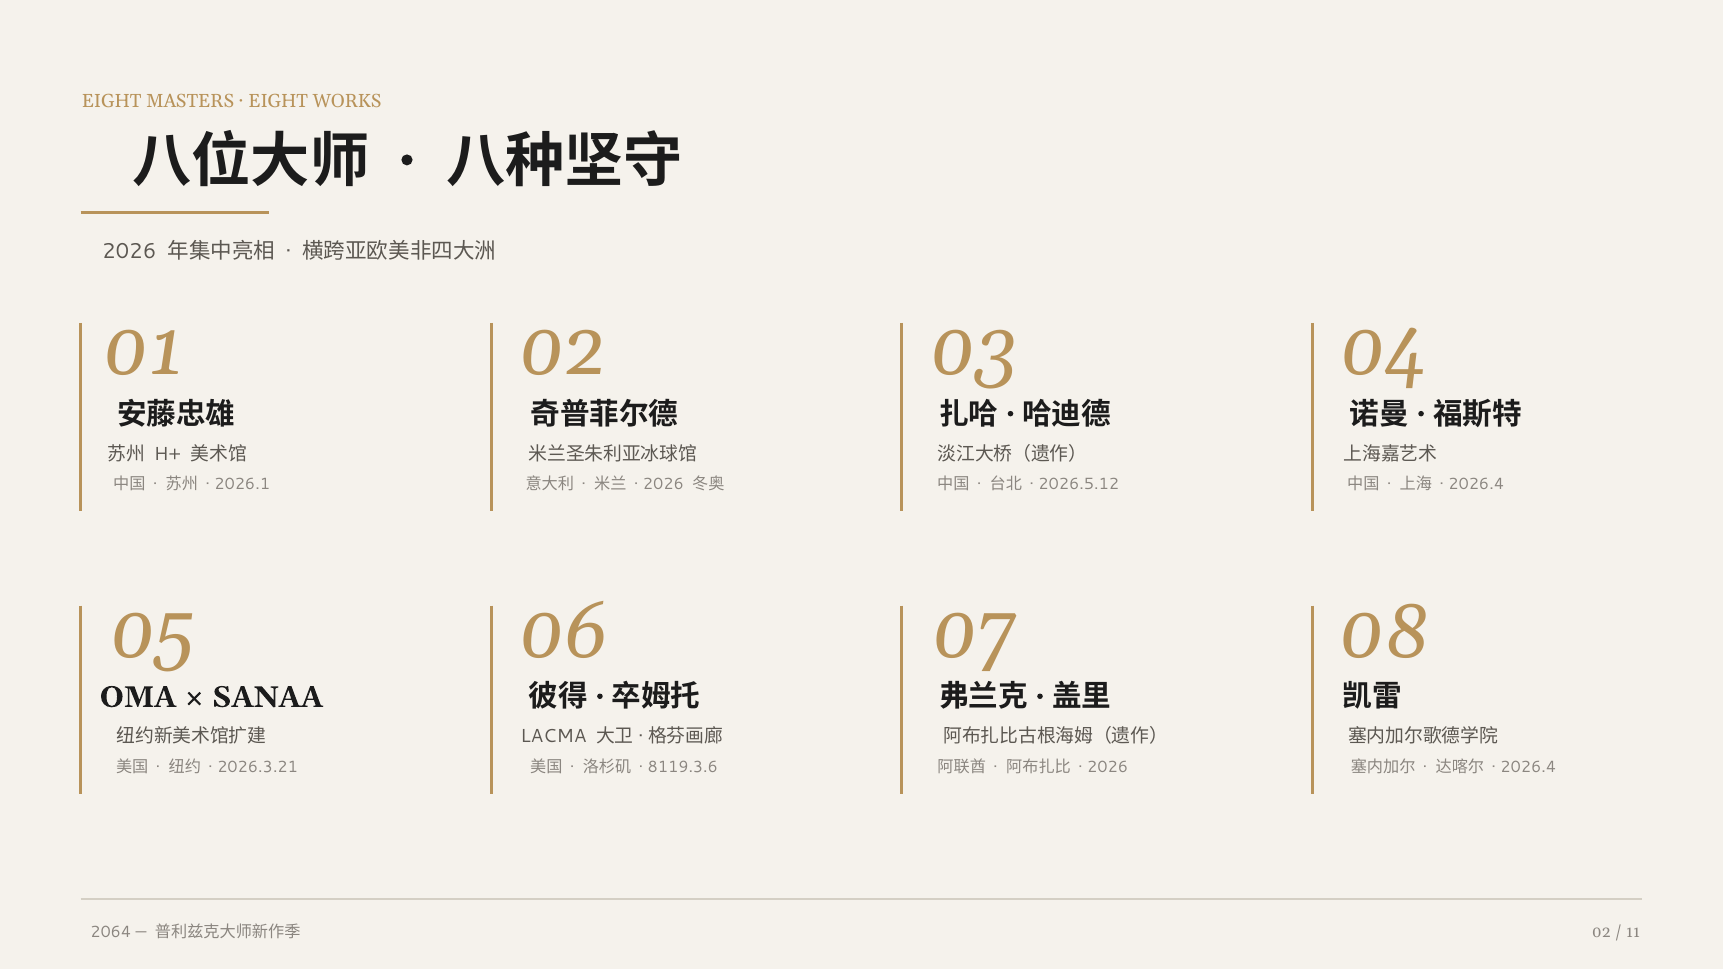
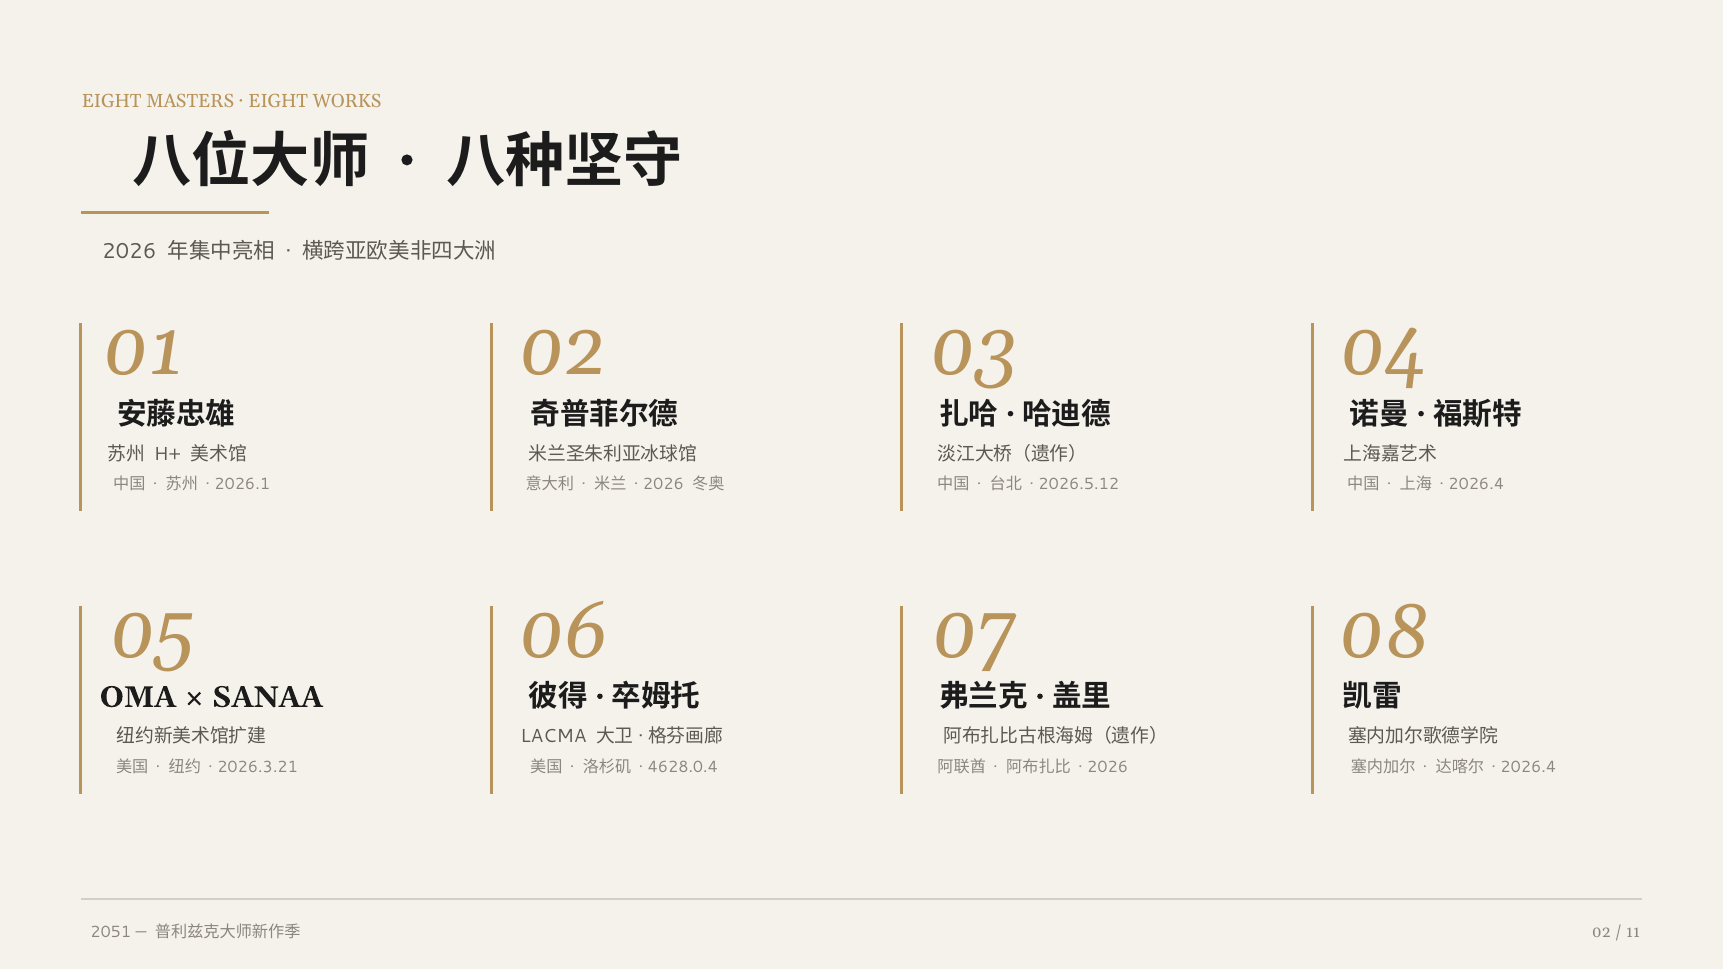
8119.3.6: 8119.3.6 -> 4628.0.4
2064: 2064 -> 2051
